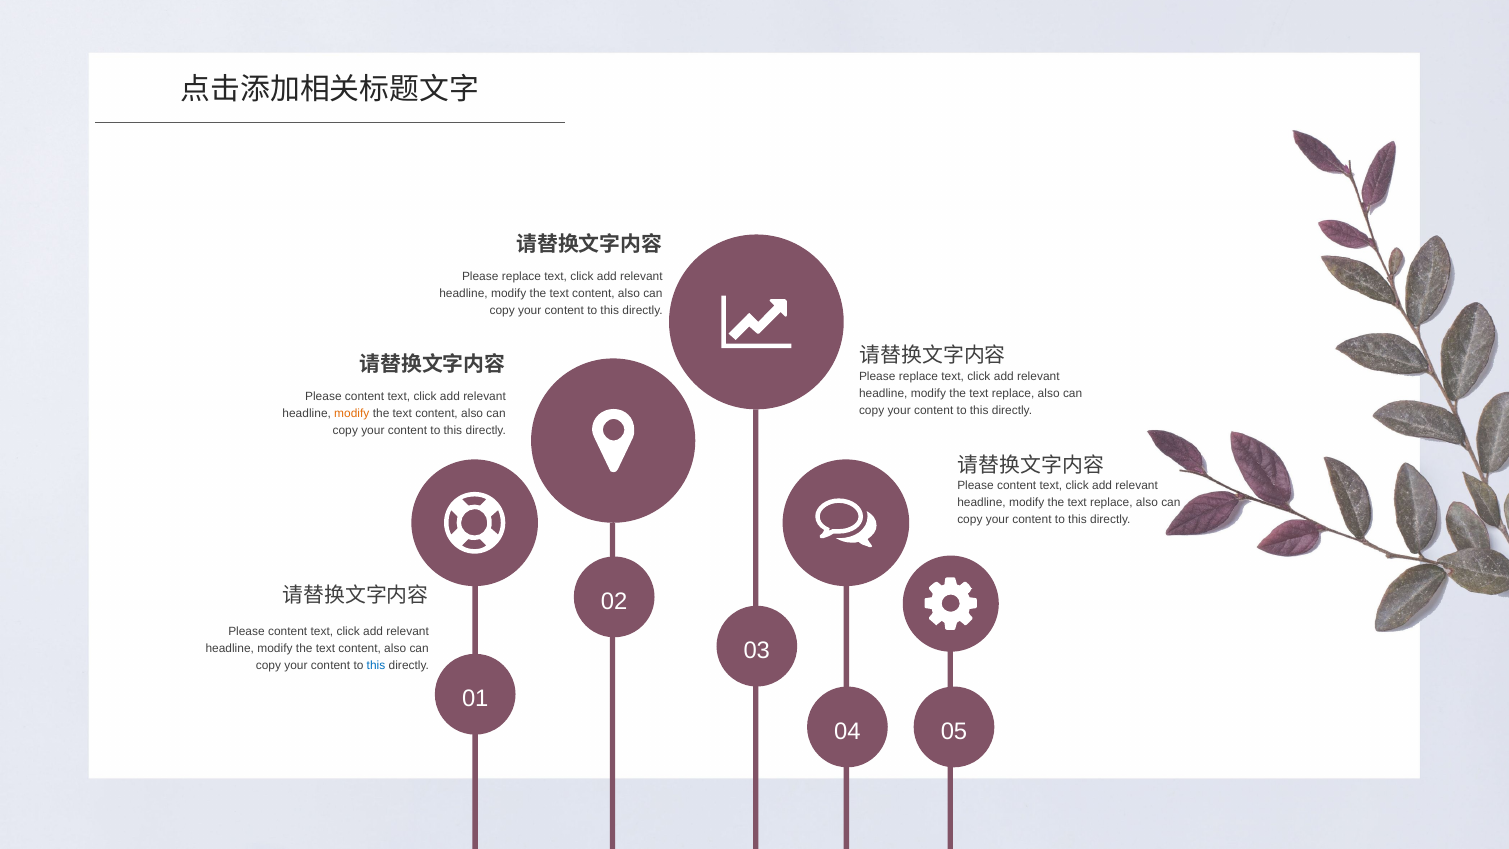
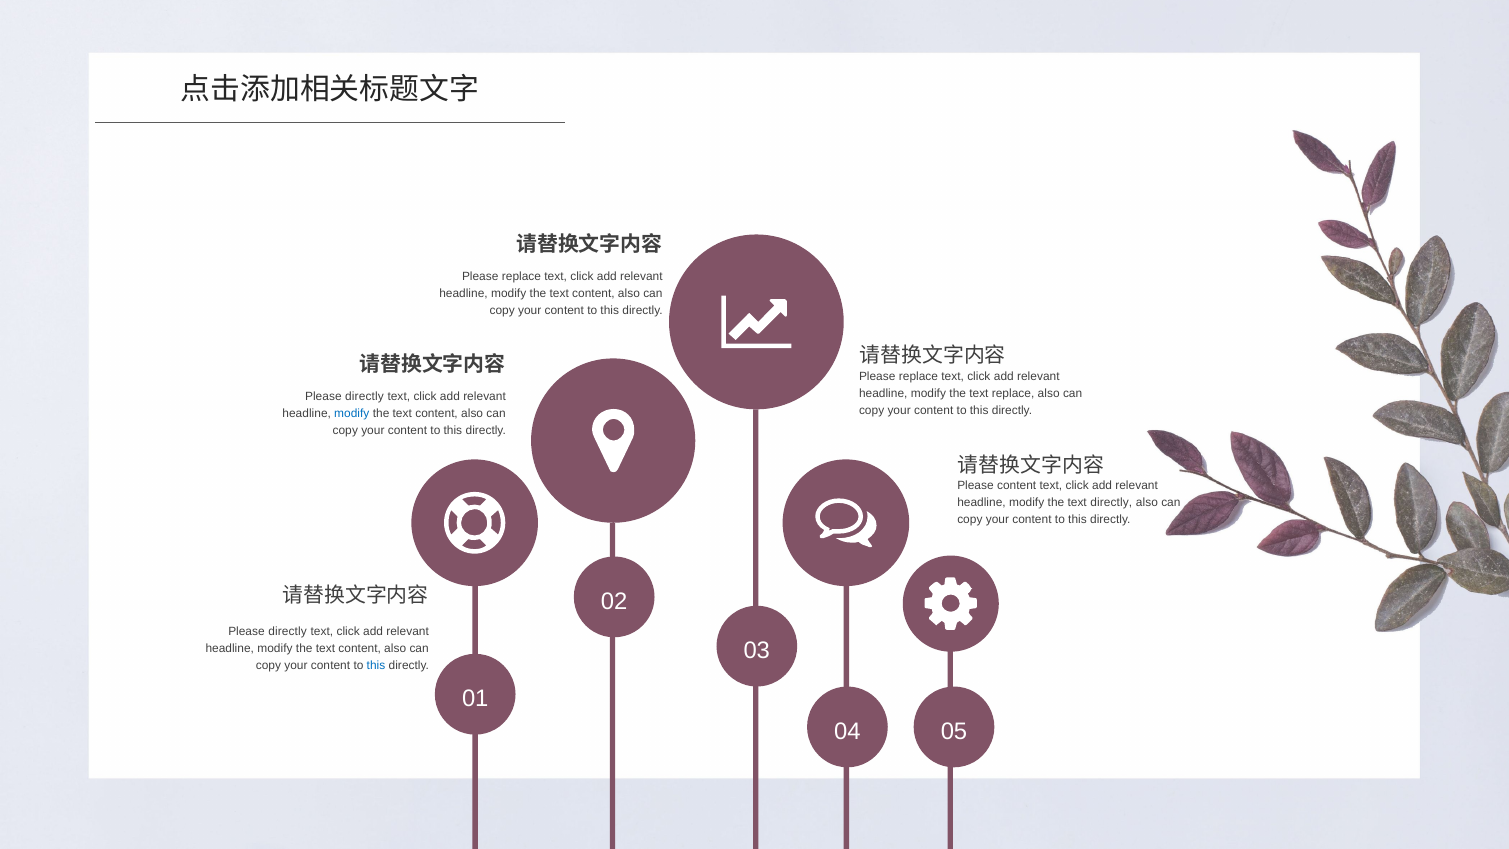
content at (365, 397): content -> directly
modify at (352, 414) colour: orange -> blue
replace at (1111, 503): replace -> directly
content at (288, 631): content -> directly
